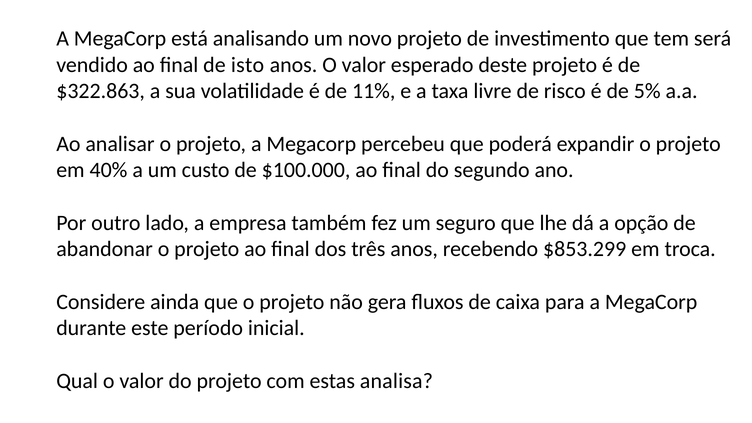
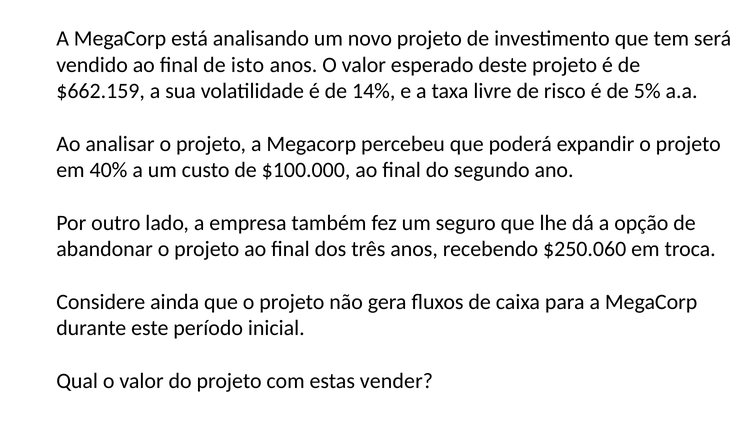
$322.863: $322.863 -> $662.159
11%: 11% -> 14%
$853.299: $853.299 -> $250.060
analisa: analisa -> vender
